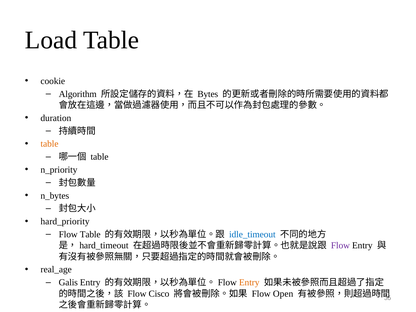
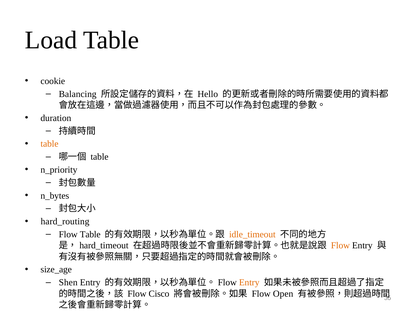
Algorithm: Algorithm -> Balancing
Bytes: Bytes -> Hello
hard_priority: hard_priority -> hard_routing
idle_timeout colour: blue -> orange
Flow at (340, 246) colour: purple -> orange
real_age: real_age -> size_age
Galis: Galis -> Shen
